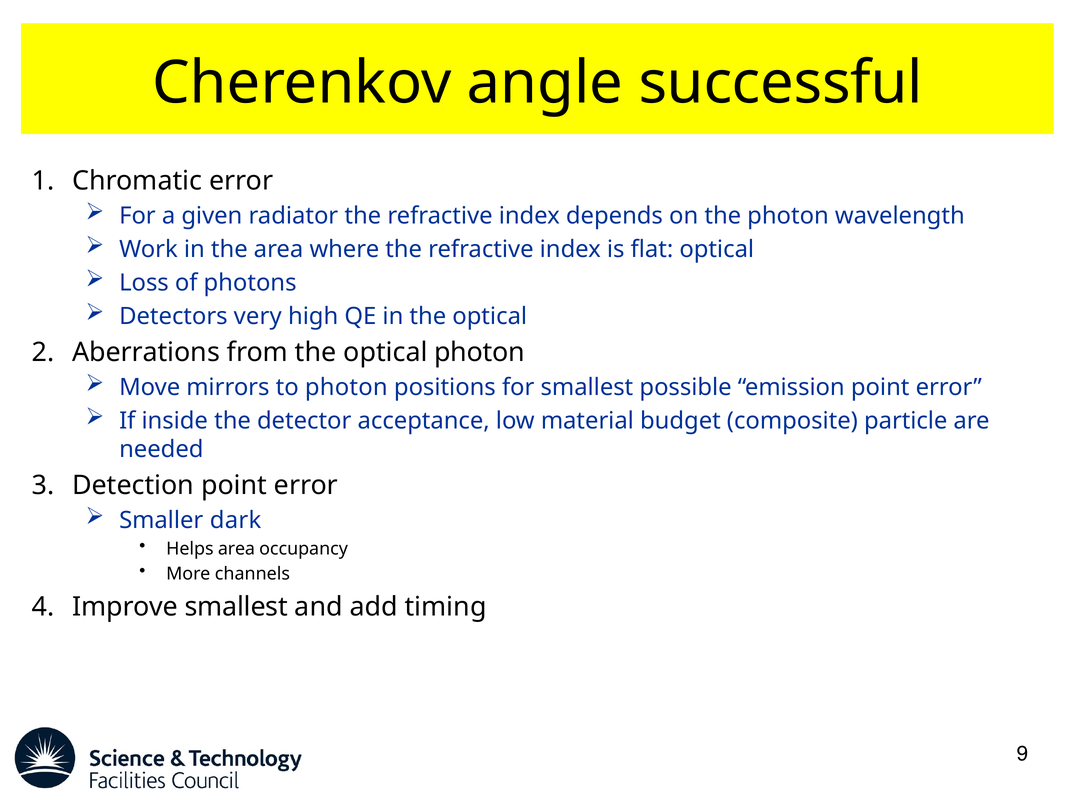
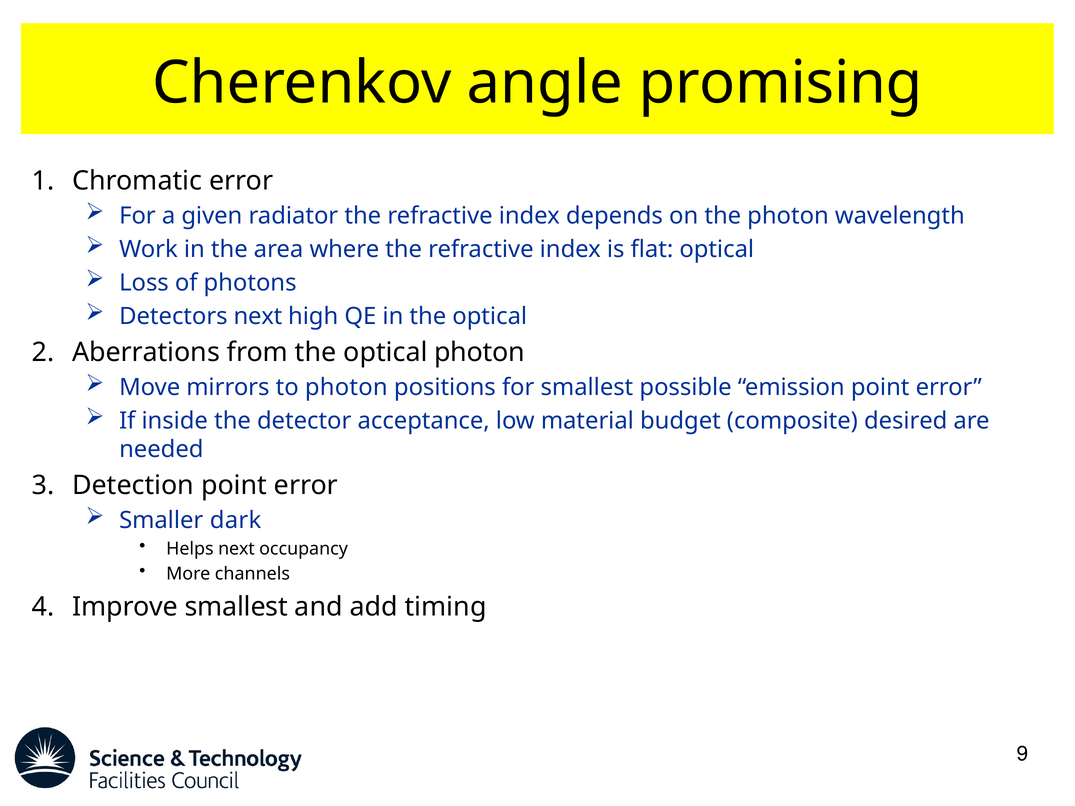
successful: successful -> promising
Detectors very: very -> next
particle: particle -> desired
Helps area: area -> next
